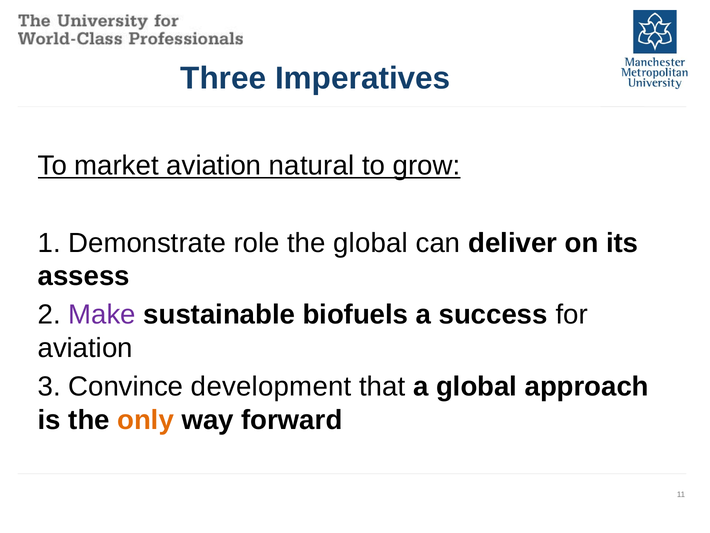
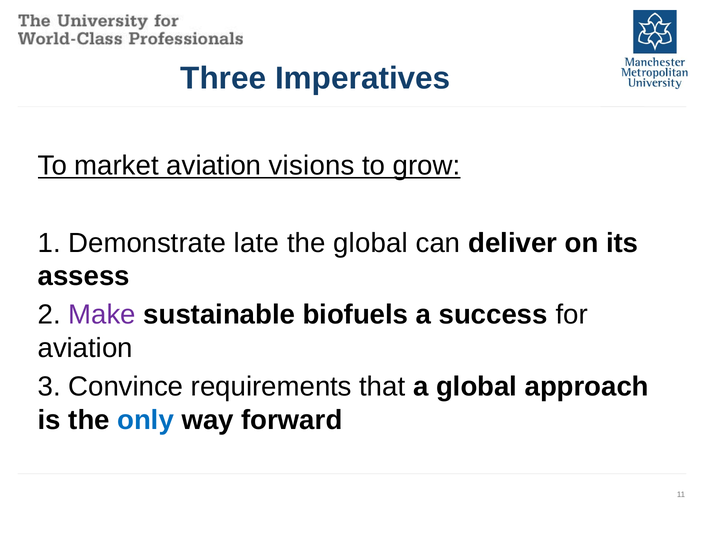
natural: natural -> visions
role: role -> late
development: development -> requirements
only colour: orange -> blue
